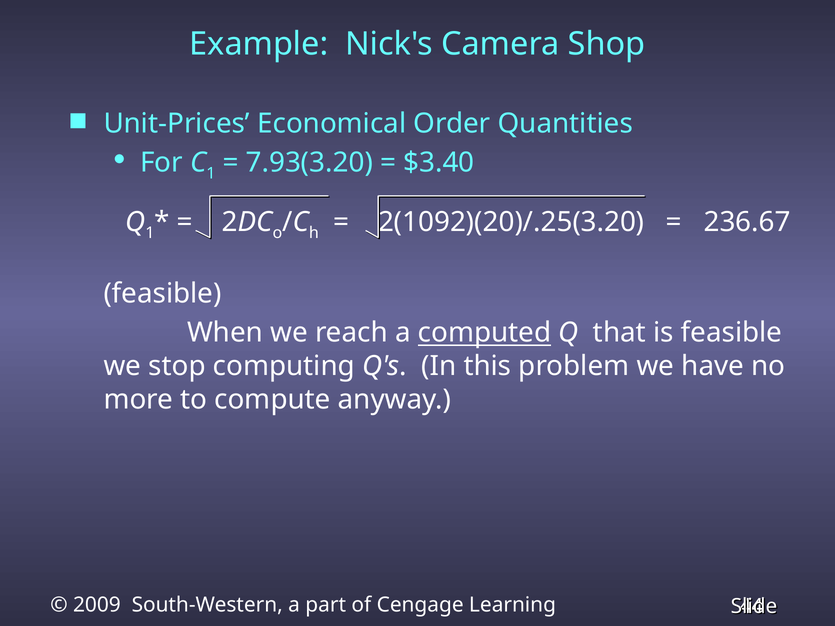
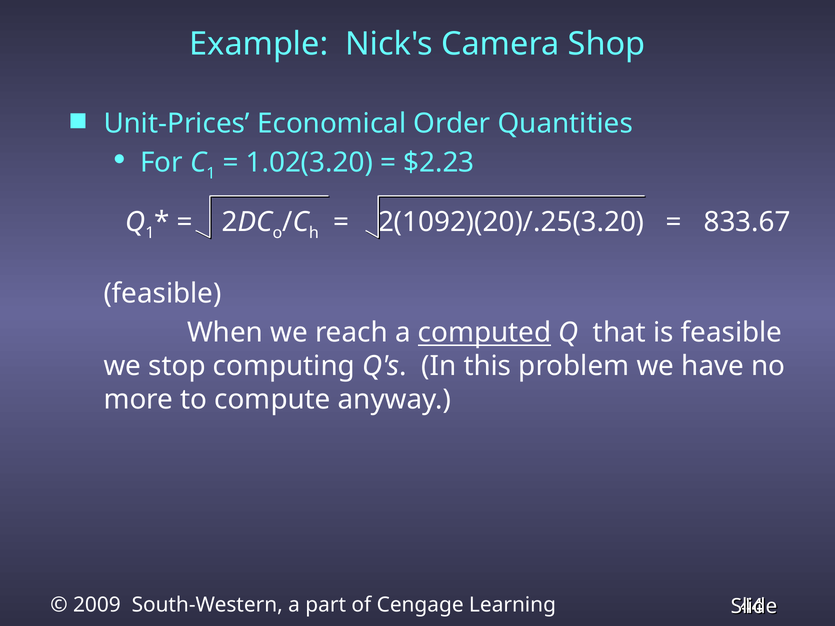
7.93(3.20: 7.93(3.20 -> 1.02(3.20
$3.40: $3.40 -> $2.23
236.67: 236.67 -> 833.67
